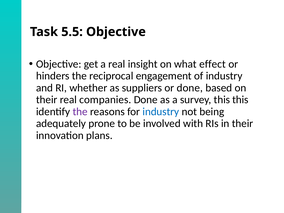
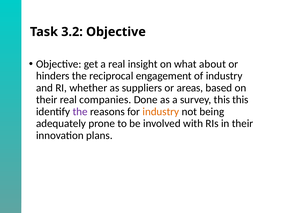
5.5: 5.5 -> 3.2
effect: effect -> about
or done: done -> areas
industry at (161, 112) colour: blue -> orange
